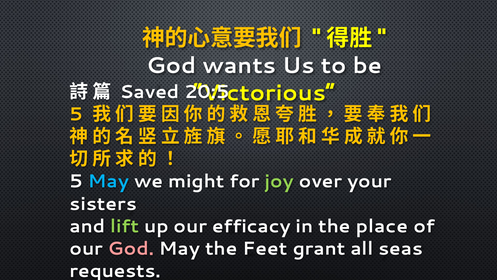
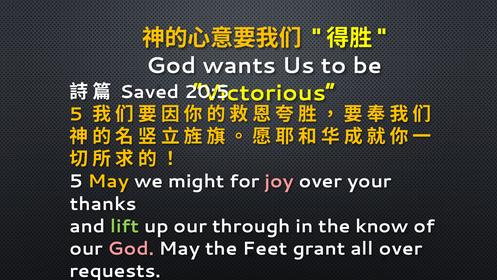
May at (108, 181) colour: light blue -> yellow
joy colour: light green -> pink
sisters: sisters -> thanks
efficacy: efficacy -> through
place: place -> know
all seas: seas -> over
